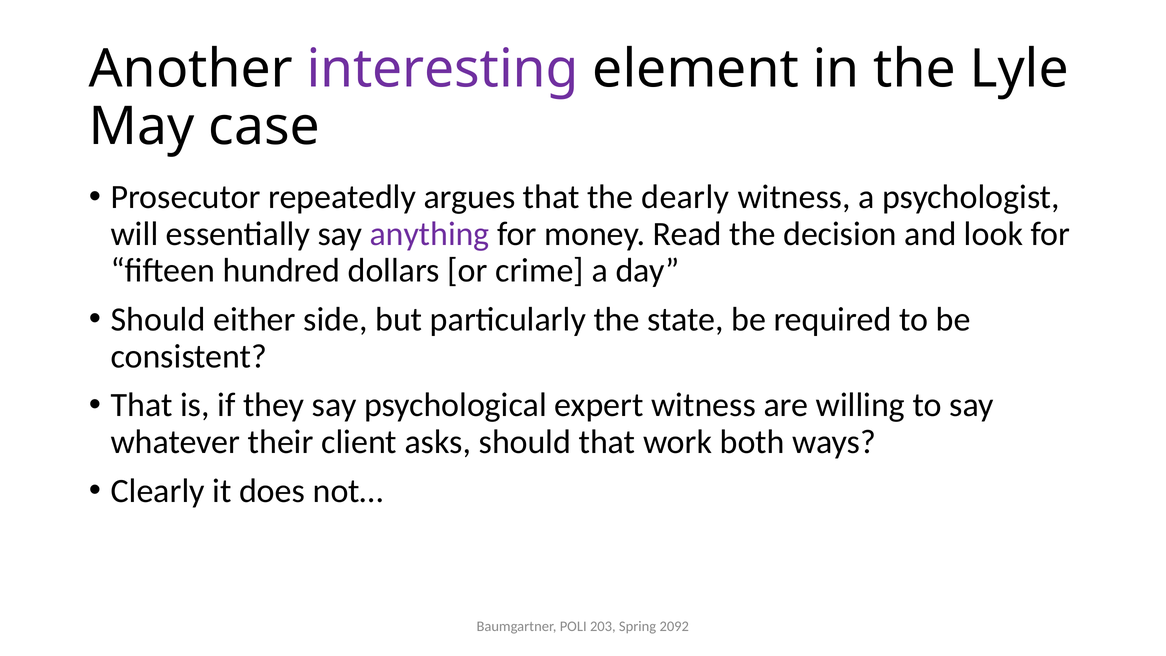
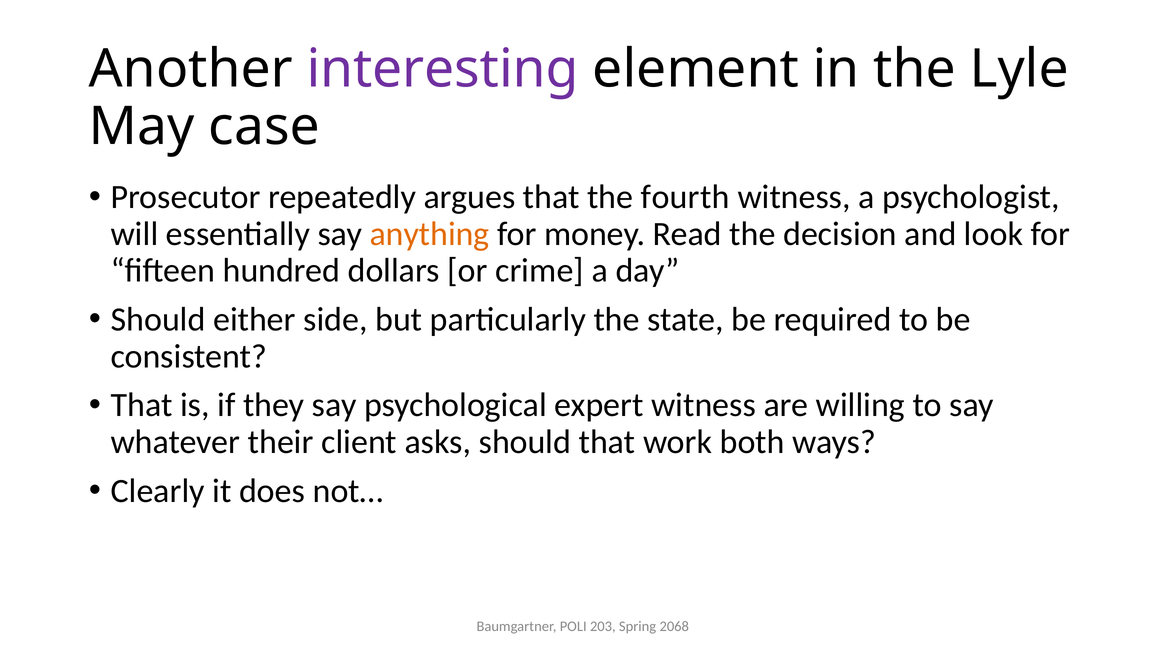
dearly: dearly -> fourth
anything colour: purple -> orange
2092: 2092 -> 2068
